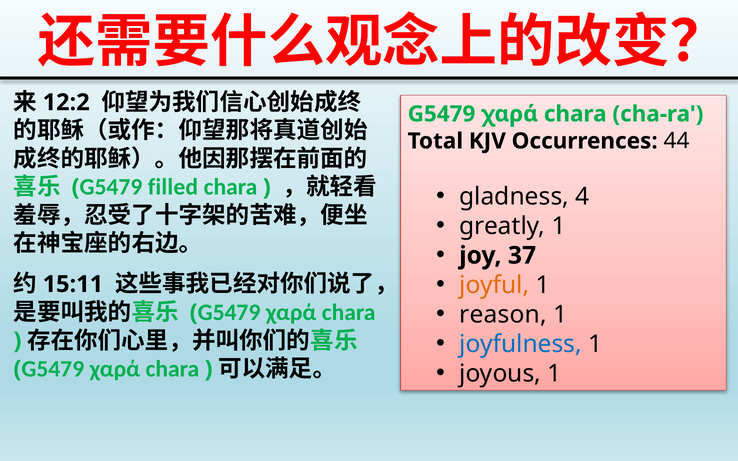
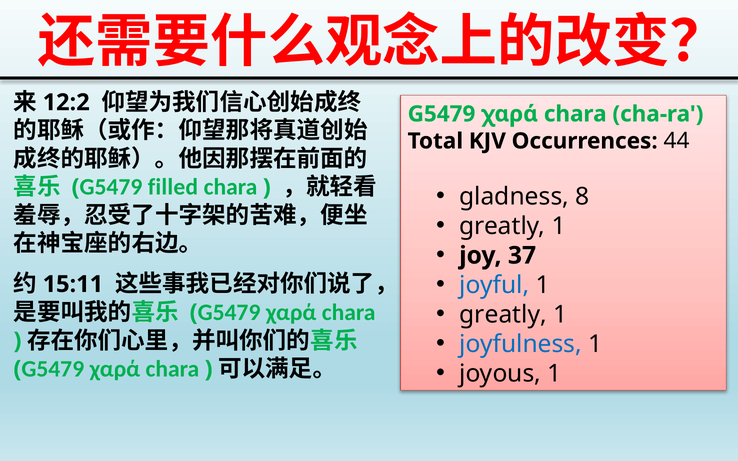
4: 4 -> 8
joyful colour: orange -> blue
reason at (503, 315): reason -> greatly
